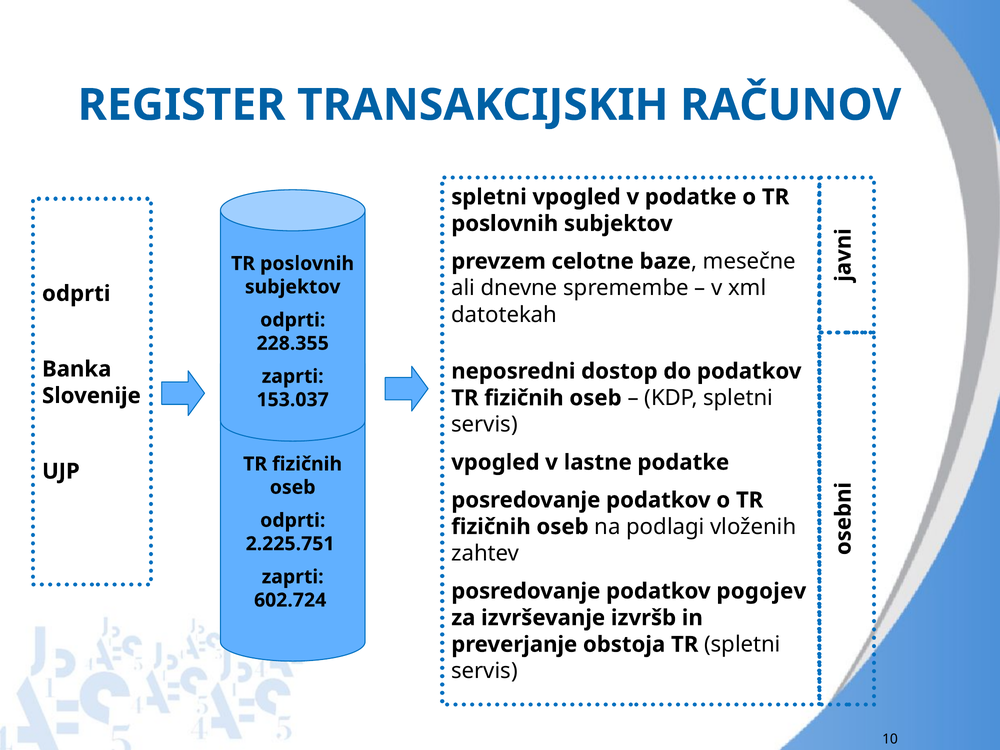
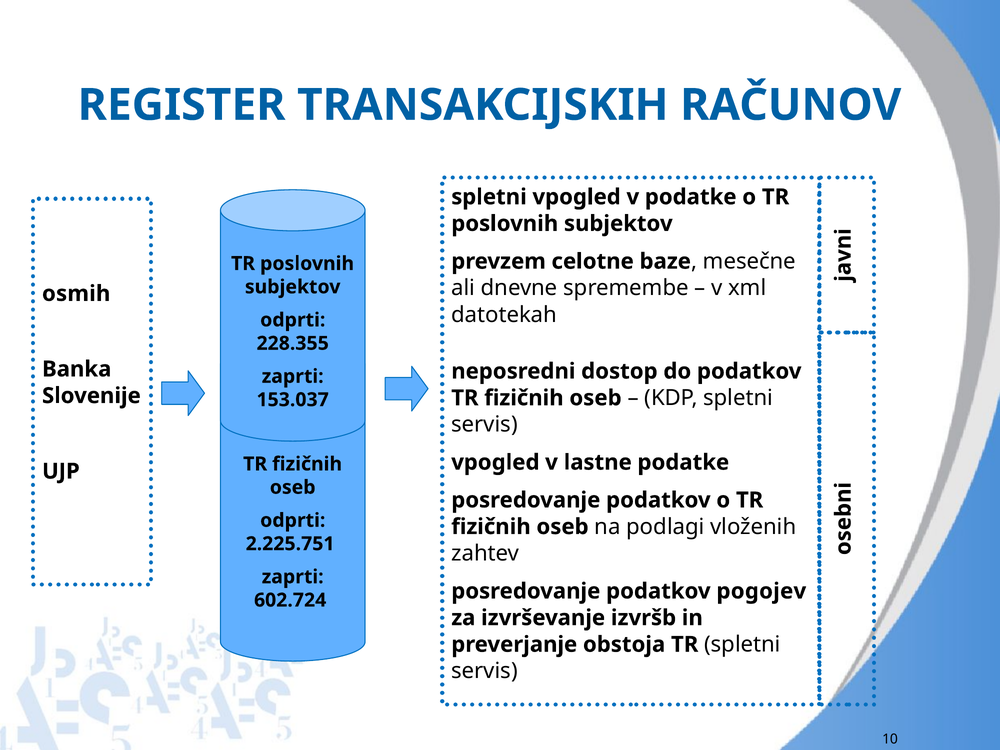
odprti at (76, 294): odprti -> osmih
